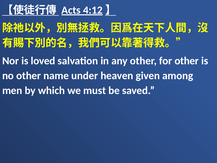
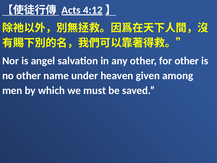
loved: loved -> angel
